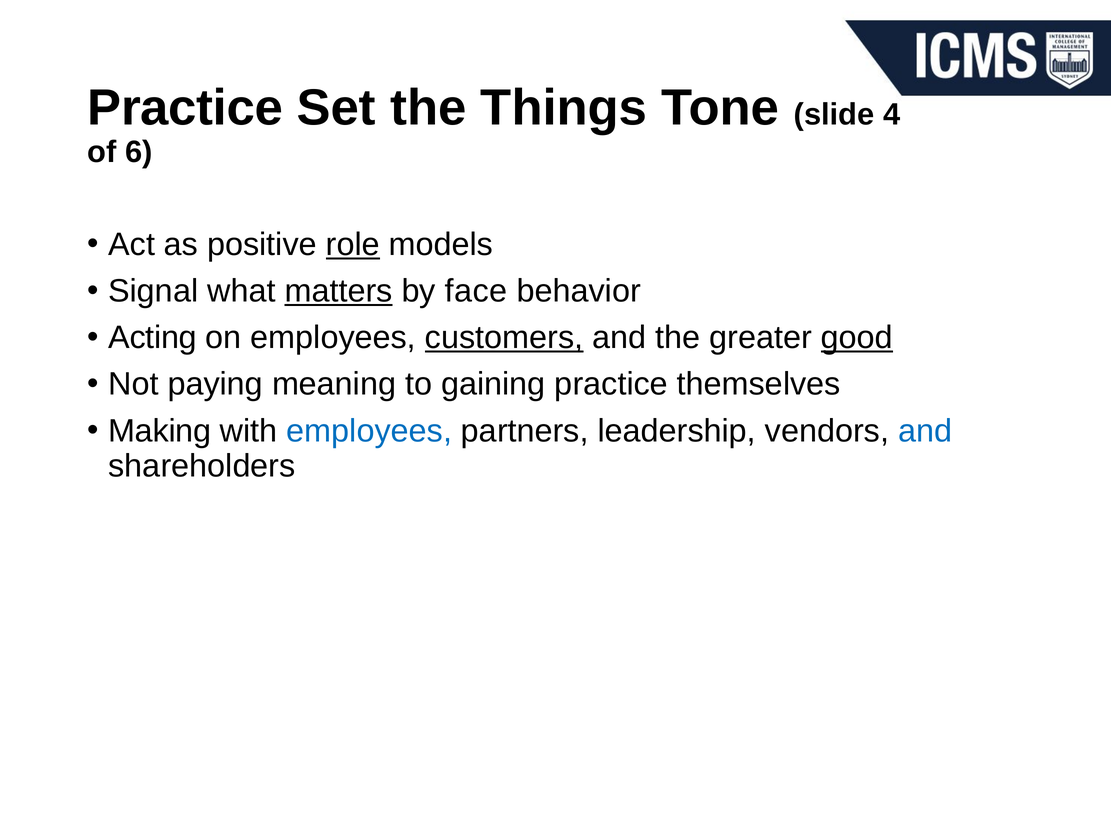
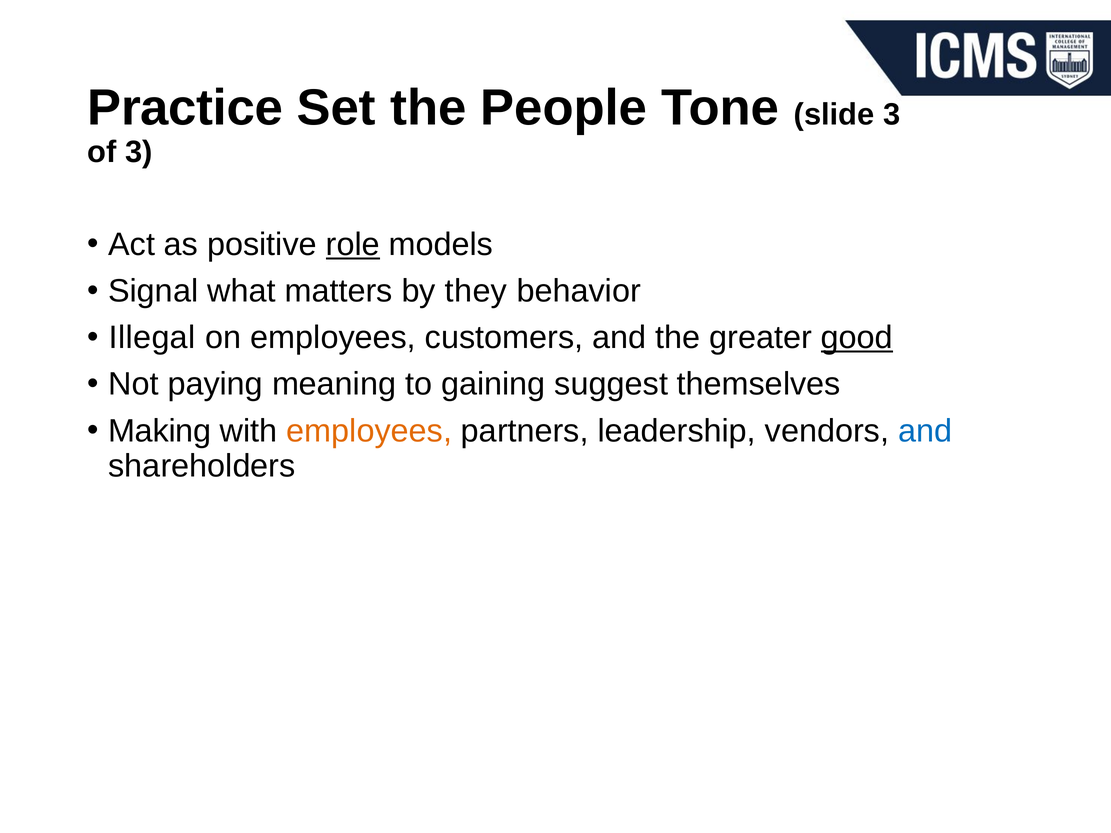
Things: Things -> People
slide 4: 4 -> 3
of 6: 6 -> 3
matters underline: present -> none
face: face -> they
Acting: Acting -> Illegal
customers underline: present -> none
gaining practice: practice -> suggest
employees at (369, 431) colour: blue -> orange
